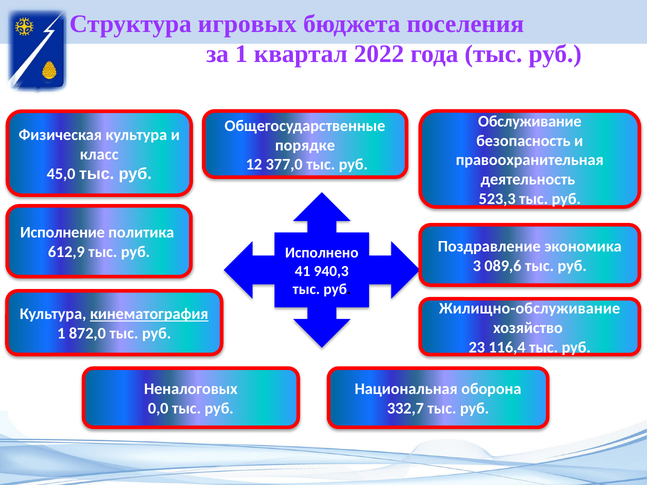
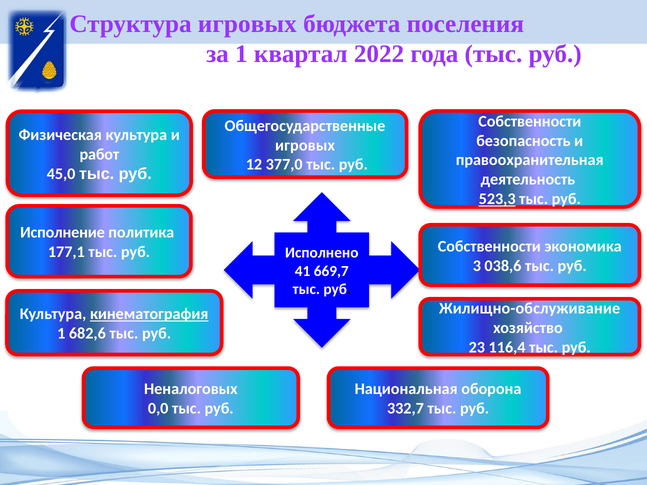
Обслуживание at (530, 121): Обслуживание -> Собственности
порядке at (305, 145): порядке -> игровых
класс: класс -> работ
523,3 underline: none -> present
Поздравление at (489, 246): Поздравление -> Собственности
612,9: 612,9 -> 177,1
089,6: 089,6 -> 038,6
940,3: 940,3 -> 669,7
872,0: 872,0 -> 682,6
